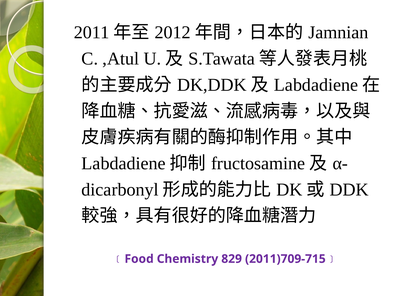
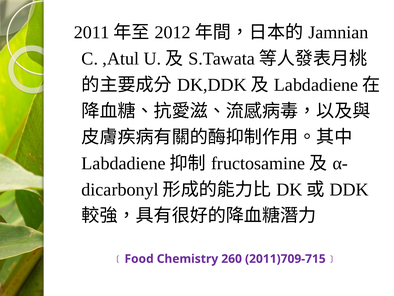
829: 829 -> 260
